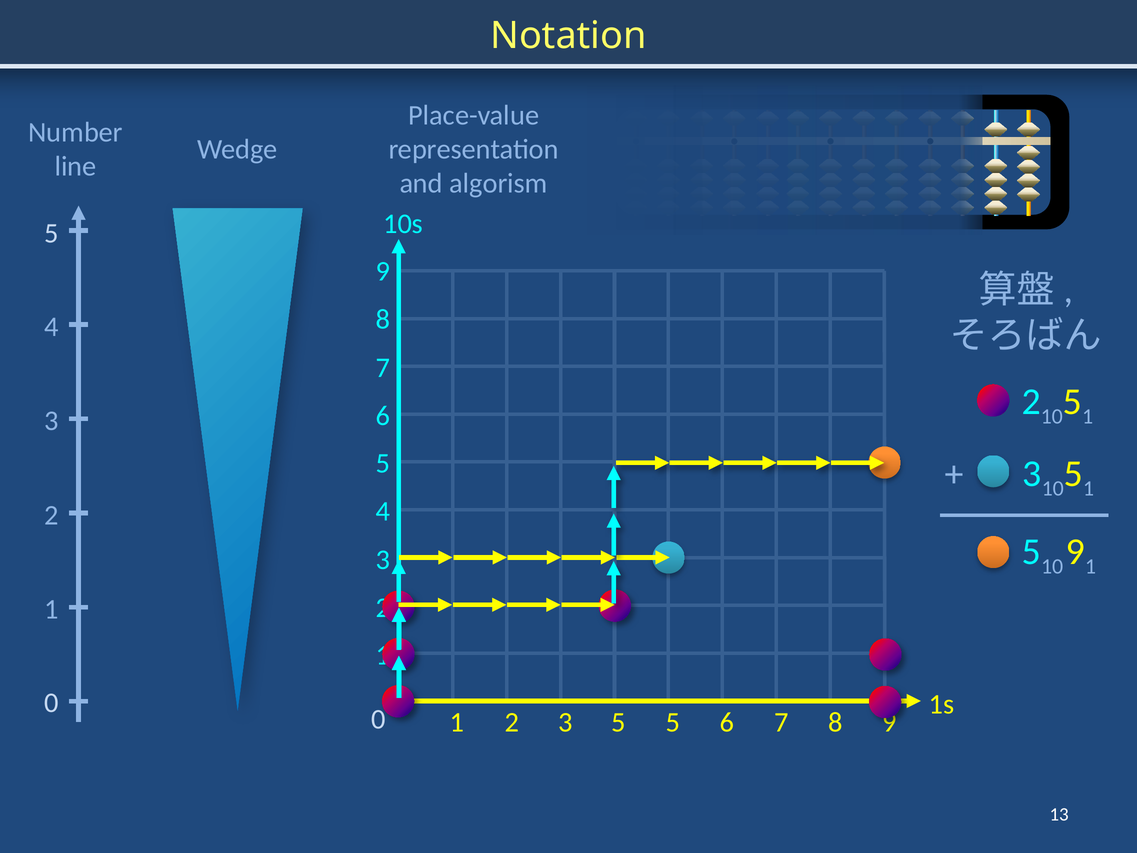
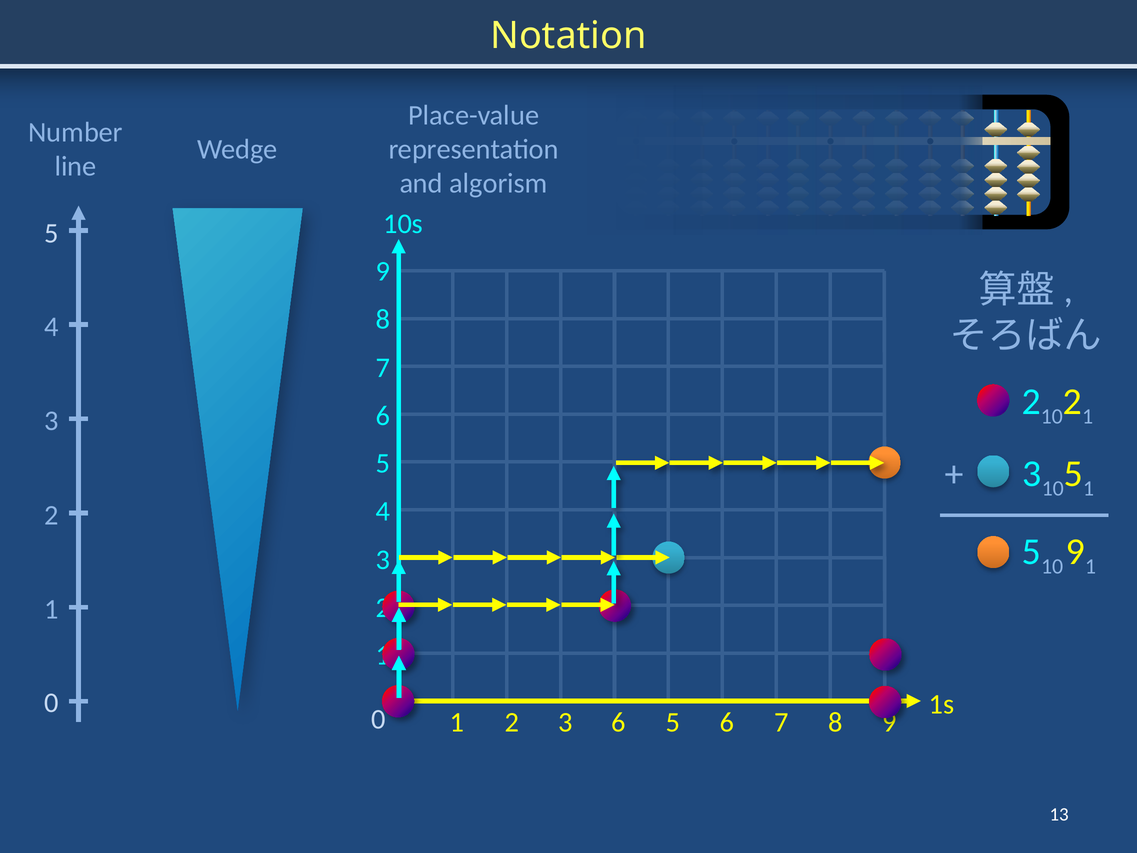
5 at (1072, 401): 5 -> 2
5 at (619, 722): 5 -> 6
